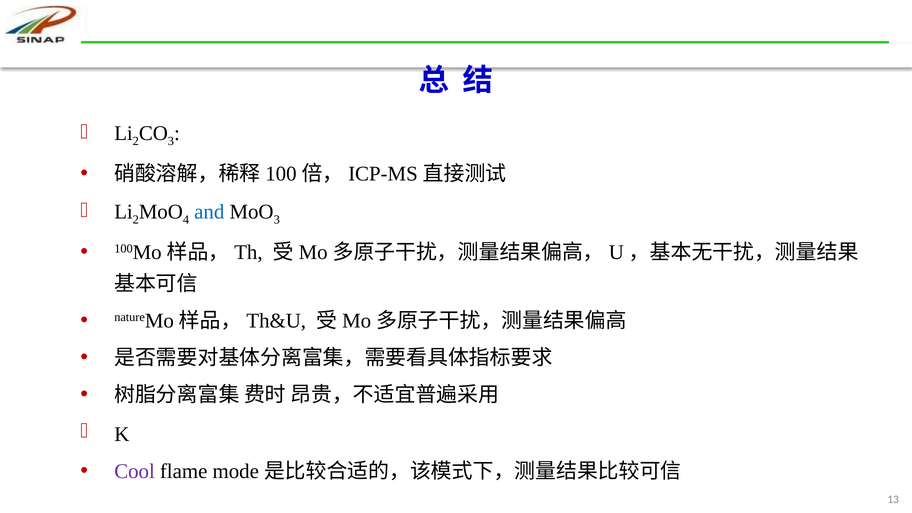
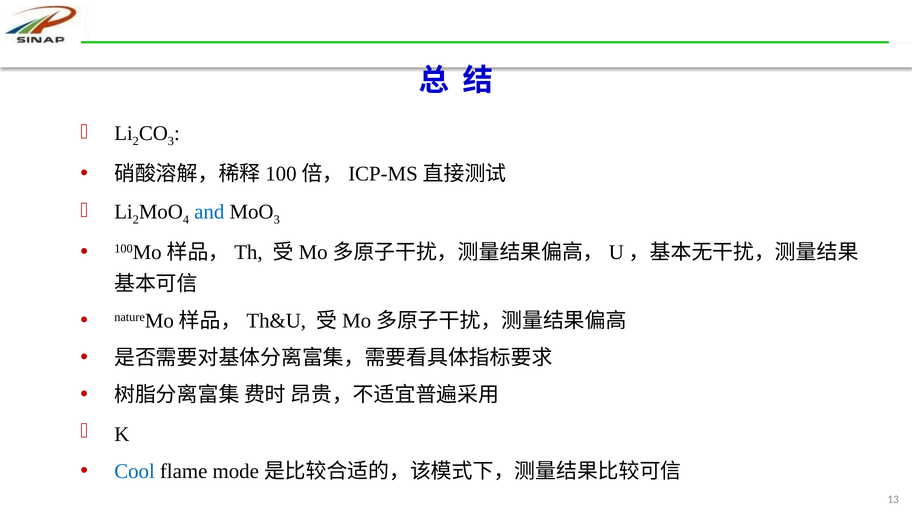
Cool colour: purple -> blue
